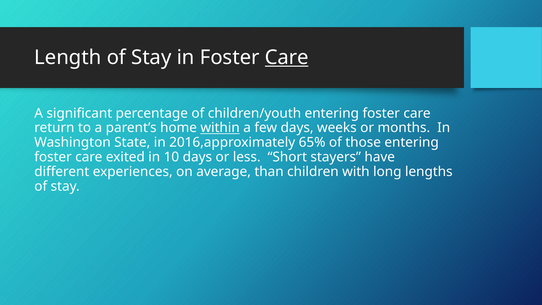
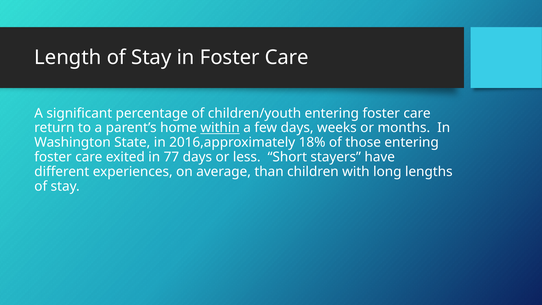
Care at (287, 57) underline: present -> none
65%: 65% -> 18%
10: 10 -> 77
